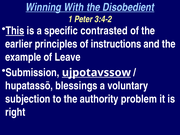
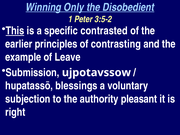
With: With -> Only
3:4-2: 3:4-2 -> 3:5-2
instructions: instructions -> contrasting
ujpotavssow underline: present -> none
problem: problem -> pleasant
